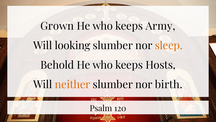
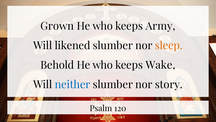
looking: looking -> likened
Hosts: Hosts -> Wake
neither colour: orange -> blue
birth: birth -> story
